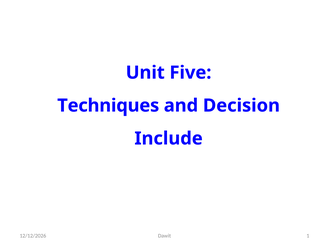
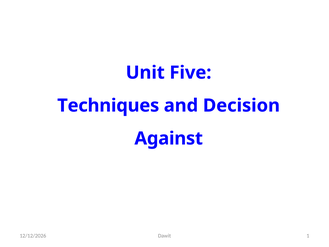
Include: Include -> Against
